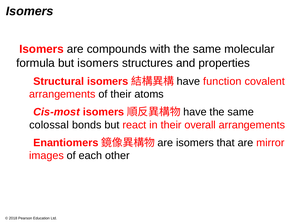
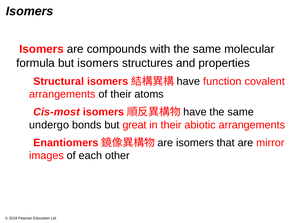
colossal: colossal -> undergo
react: react -> great
overall: overall -> abiotic
